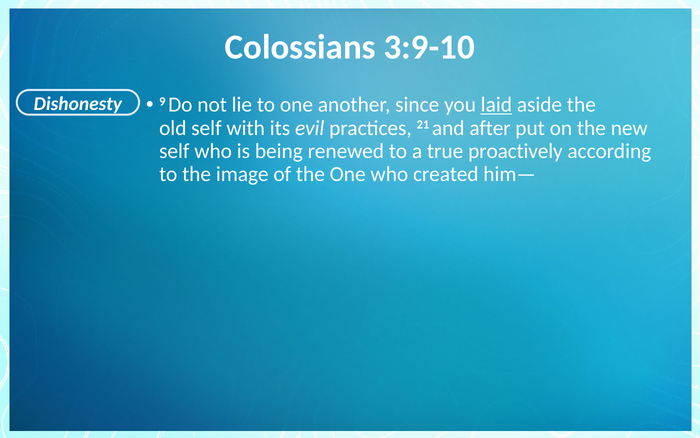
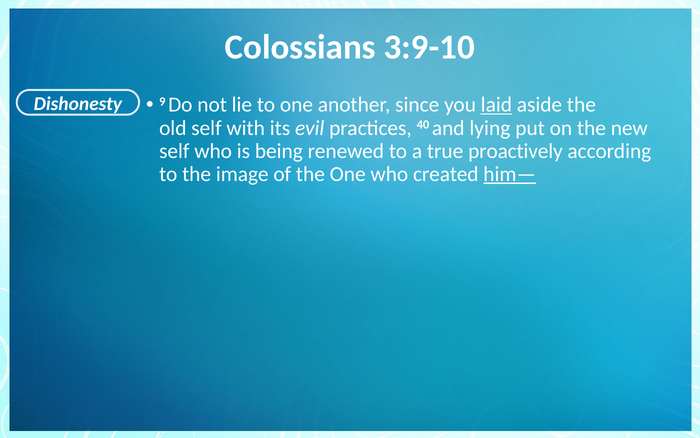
21: 21 -> 40
after: after -> lying
him— underline: none -> present
